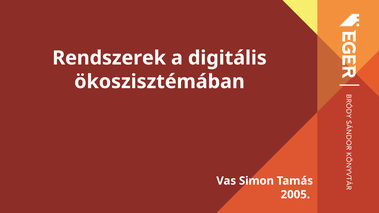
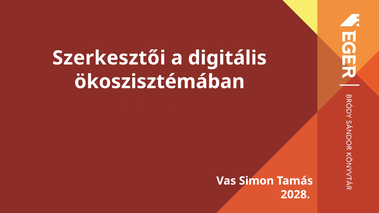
Rendszerek: Rendszerek -> Szerkesztői
2005: 2005 -> 2028
